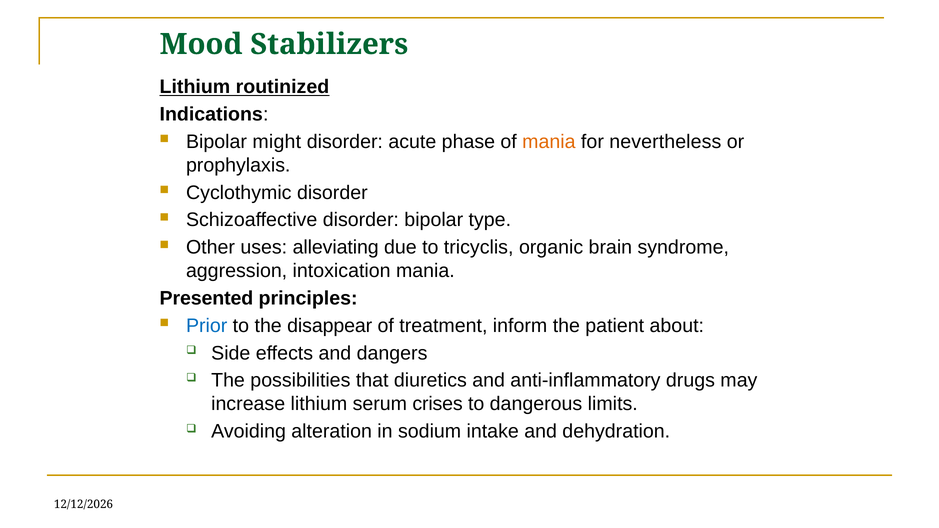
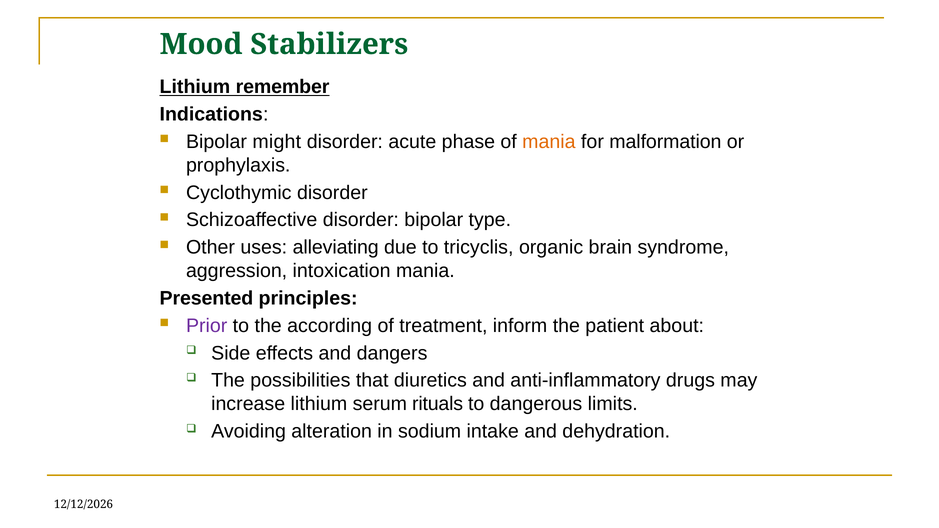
routinized: routinized -> remember
nevertheless: nevertheless -> malformation
Prior colour: blue -> purple
disappear: disappear -> according
crises: crises -> rituals
